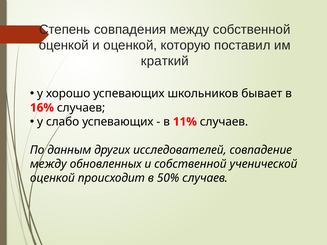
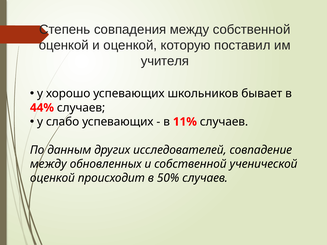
краткий: краткий -> учителя
16%: 16% -> 44%
